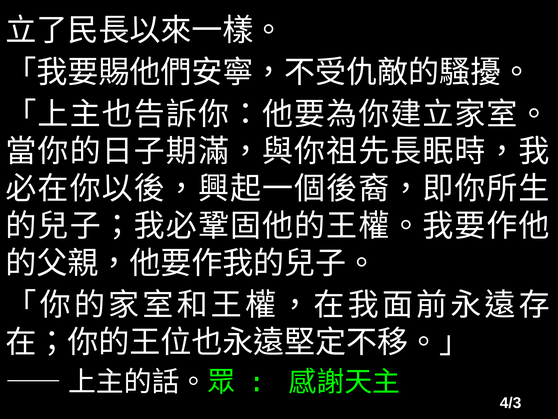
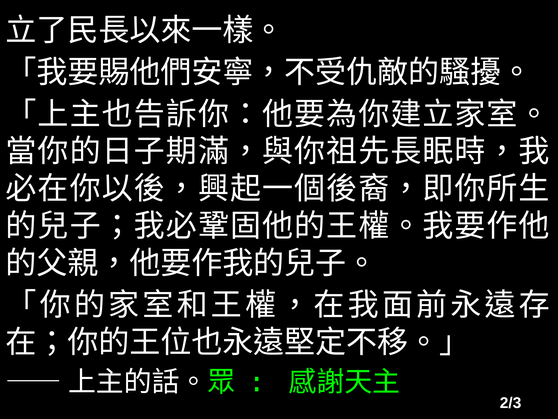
4/3: 4/3 -> 2/3
